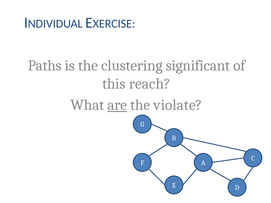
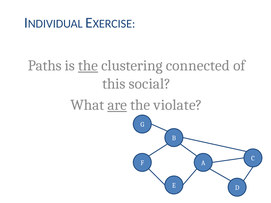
the at (88, 66) underline: none -> present
significant: significant -> connected
reach: reach -> social
